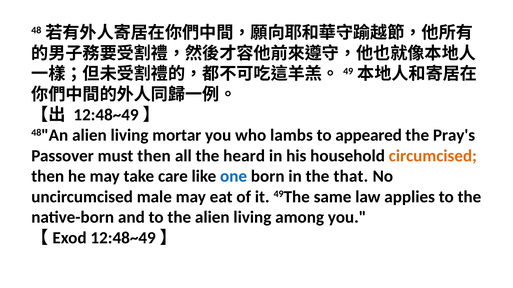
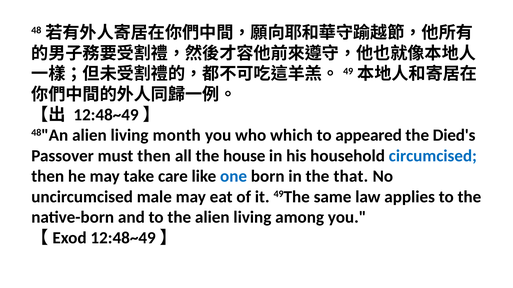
mortar: mortar -> month
lambs: lambs -> which
Pray's: Pray's -> Died's
heard: heard -> house
circumcised colour: orange -> blue
